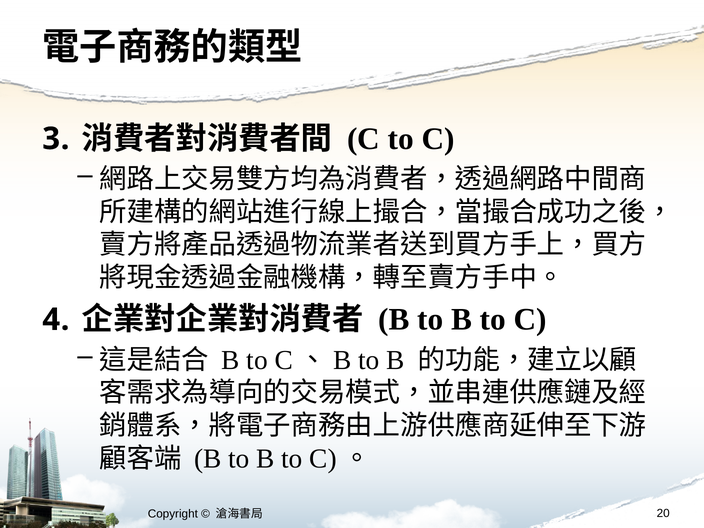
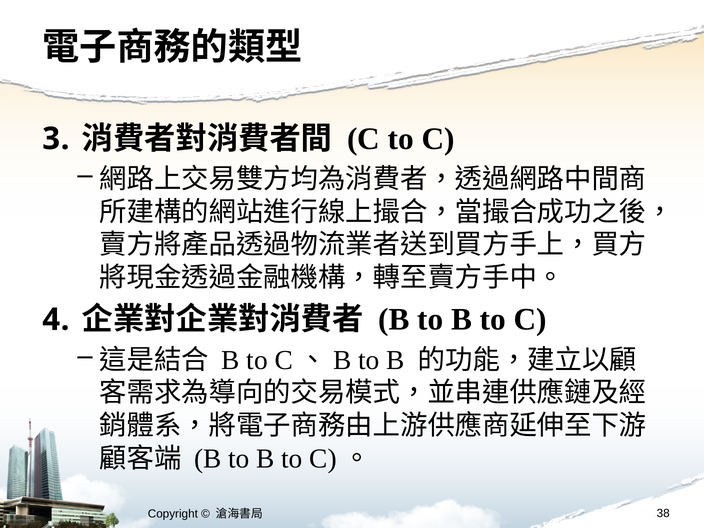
20: 20 -> 38
